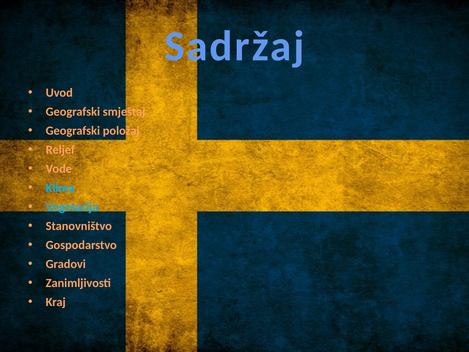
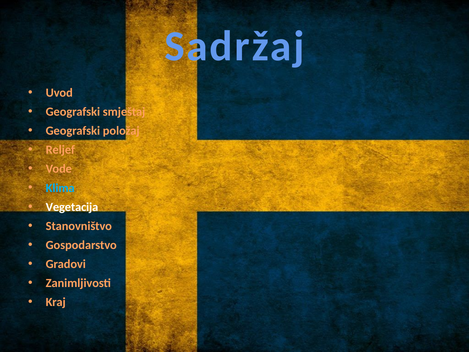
Vegetacija colour: light blue -> white
